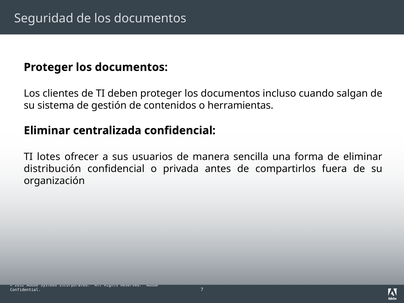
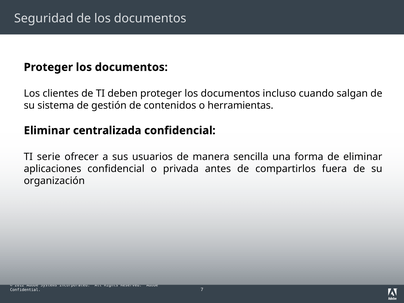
lotes: lotes -> serie
distribución: distribución -> aplicaciones
